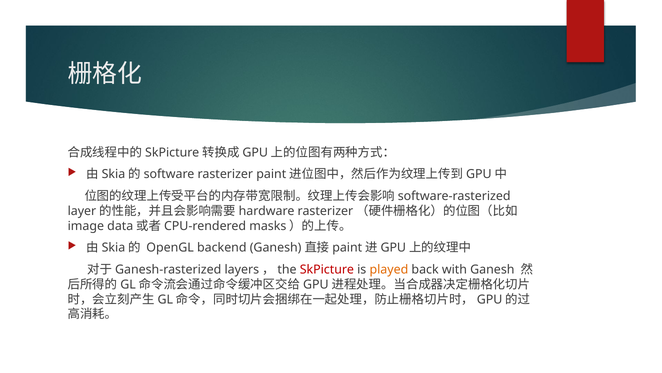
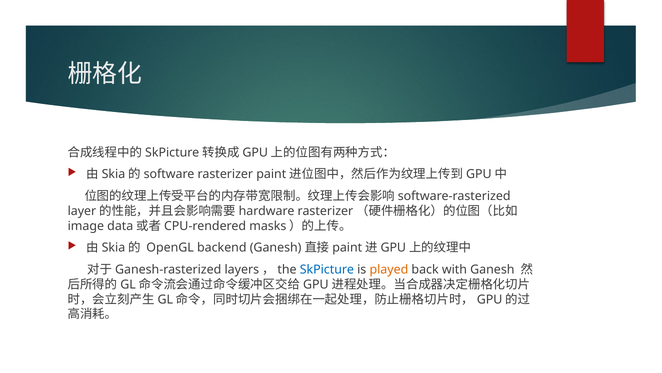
SkPicture colour: red -> blue
